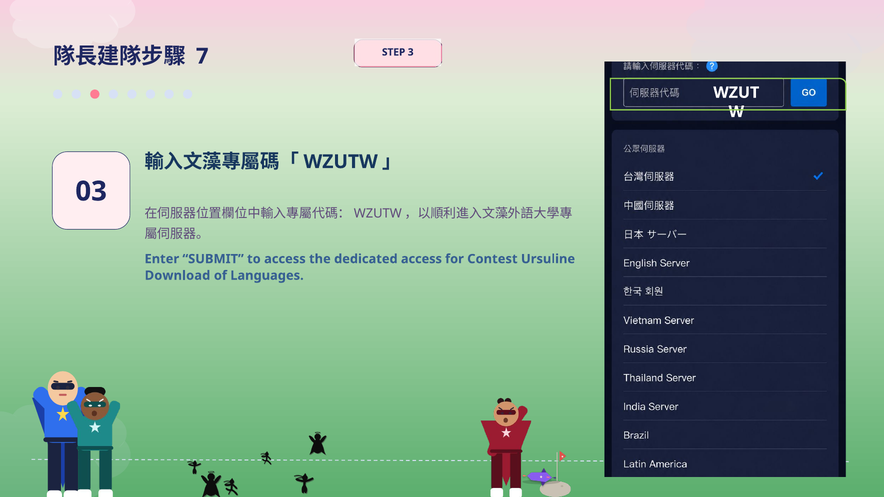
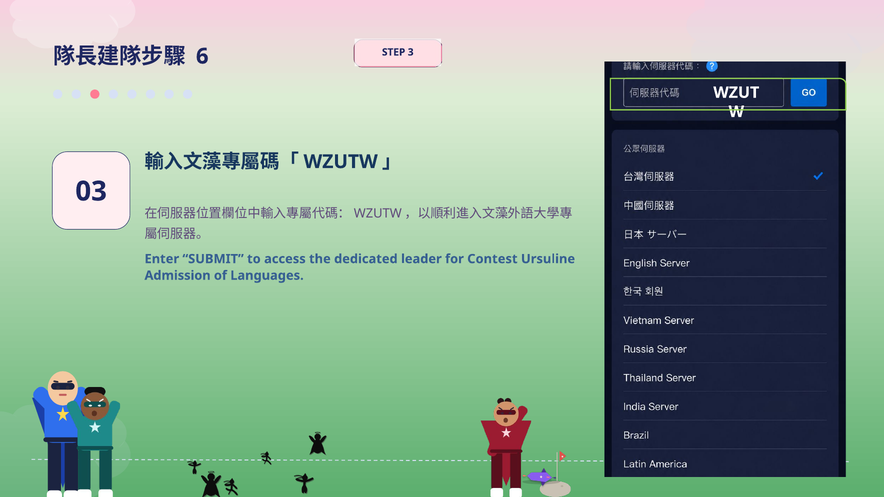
7: 7 -> 6
dedicated access: access -> leader
Download: Download -> Admission
